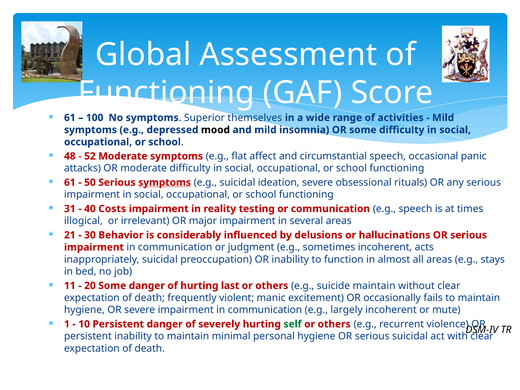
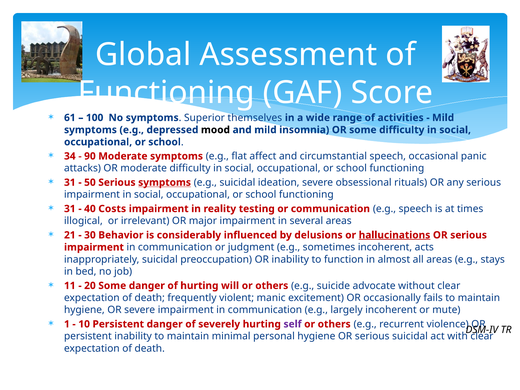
48: 48 -> 34
52: 52 -> 90
61 at (70, 182): 61 -> 31
hallucinations underline: none -> present
last: last -> will
suicide maintain: maintain -> advocate
self colour: green -> purple
